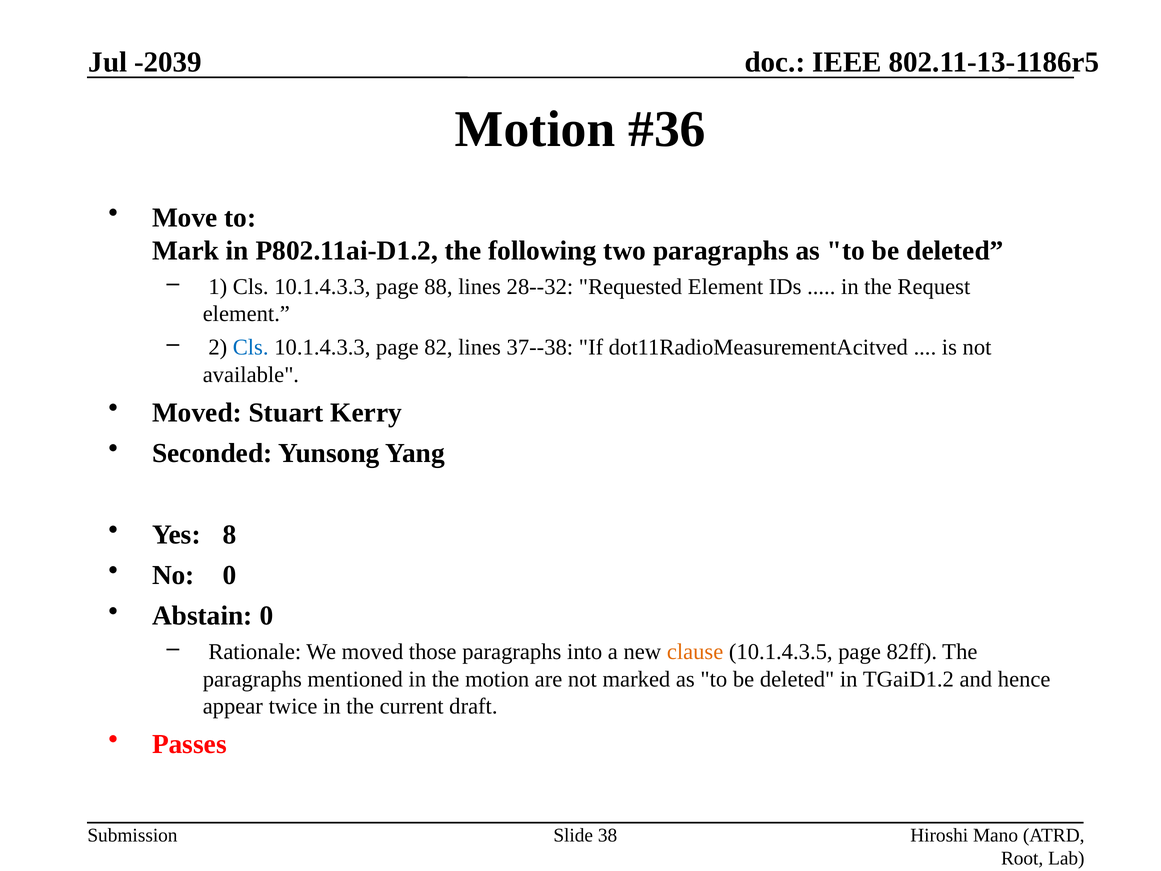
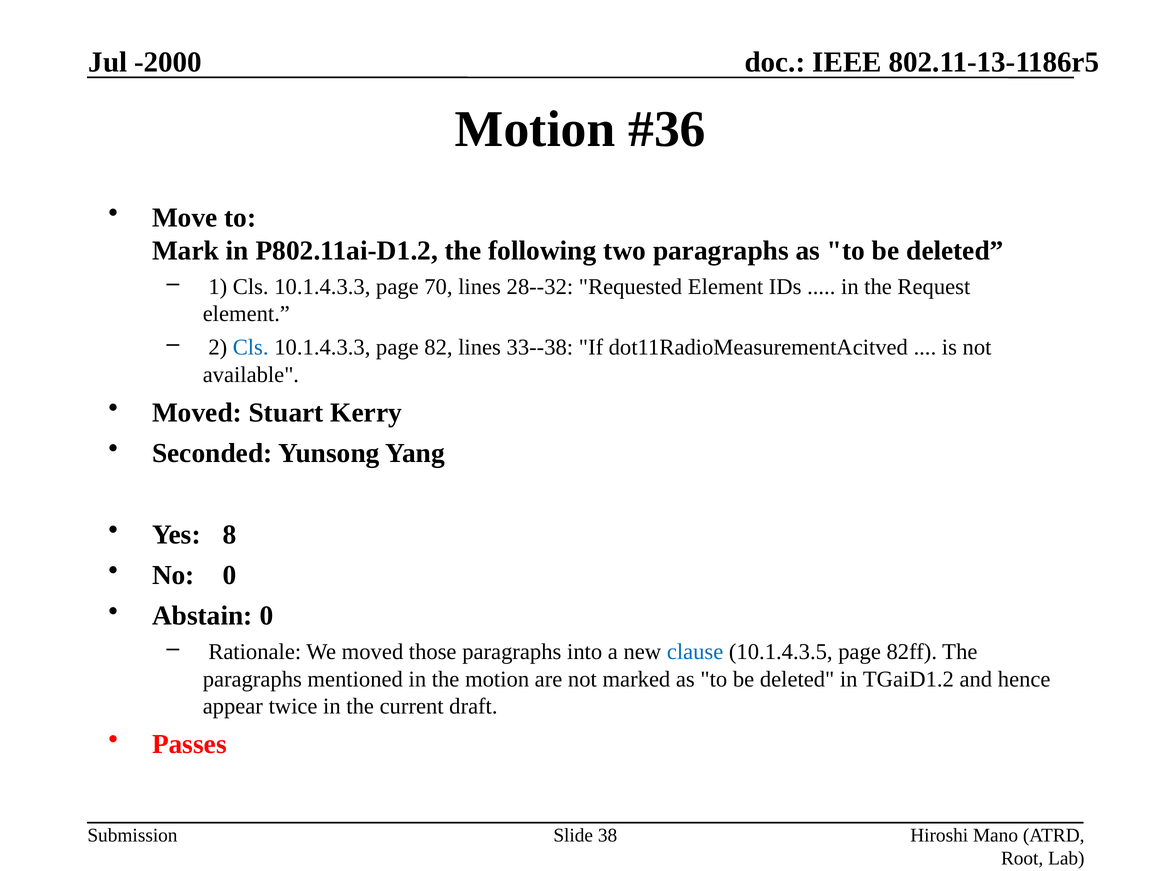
-2039: -2039 -> -2000
88: 88 -> 70
37--38: 37--38 -> 33--38
clause colour: orange -> blue
